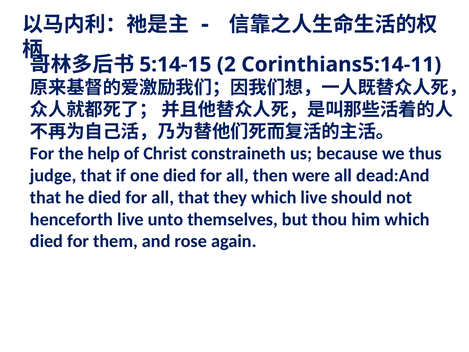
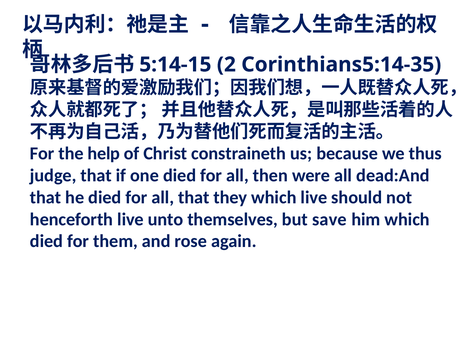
Corinthians5:14-11: Corinthians5:14-11 -> Corinthians5:14-35
thou: thou -> save
